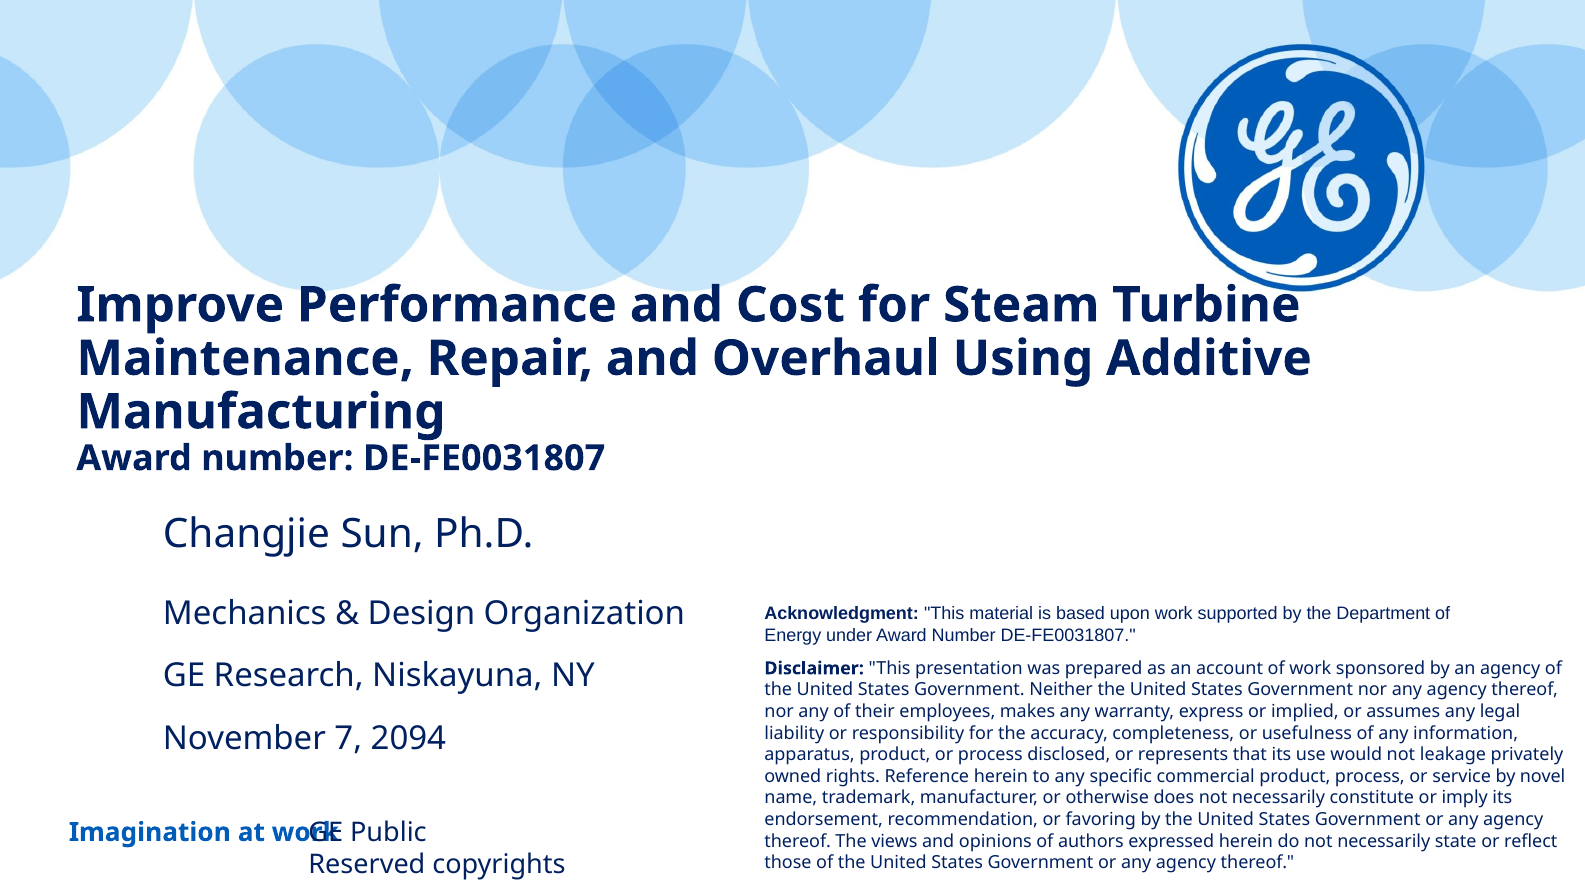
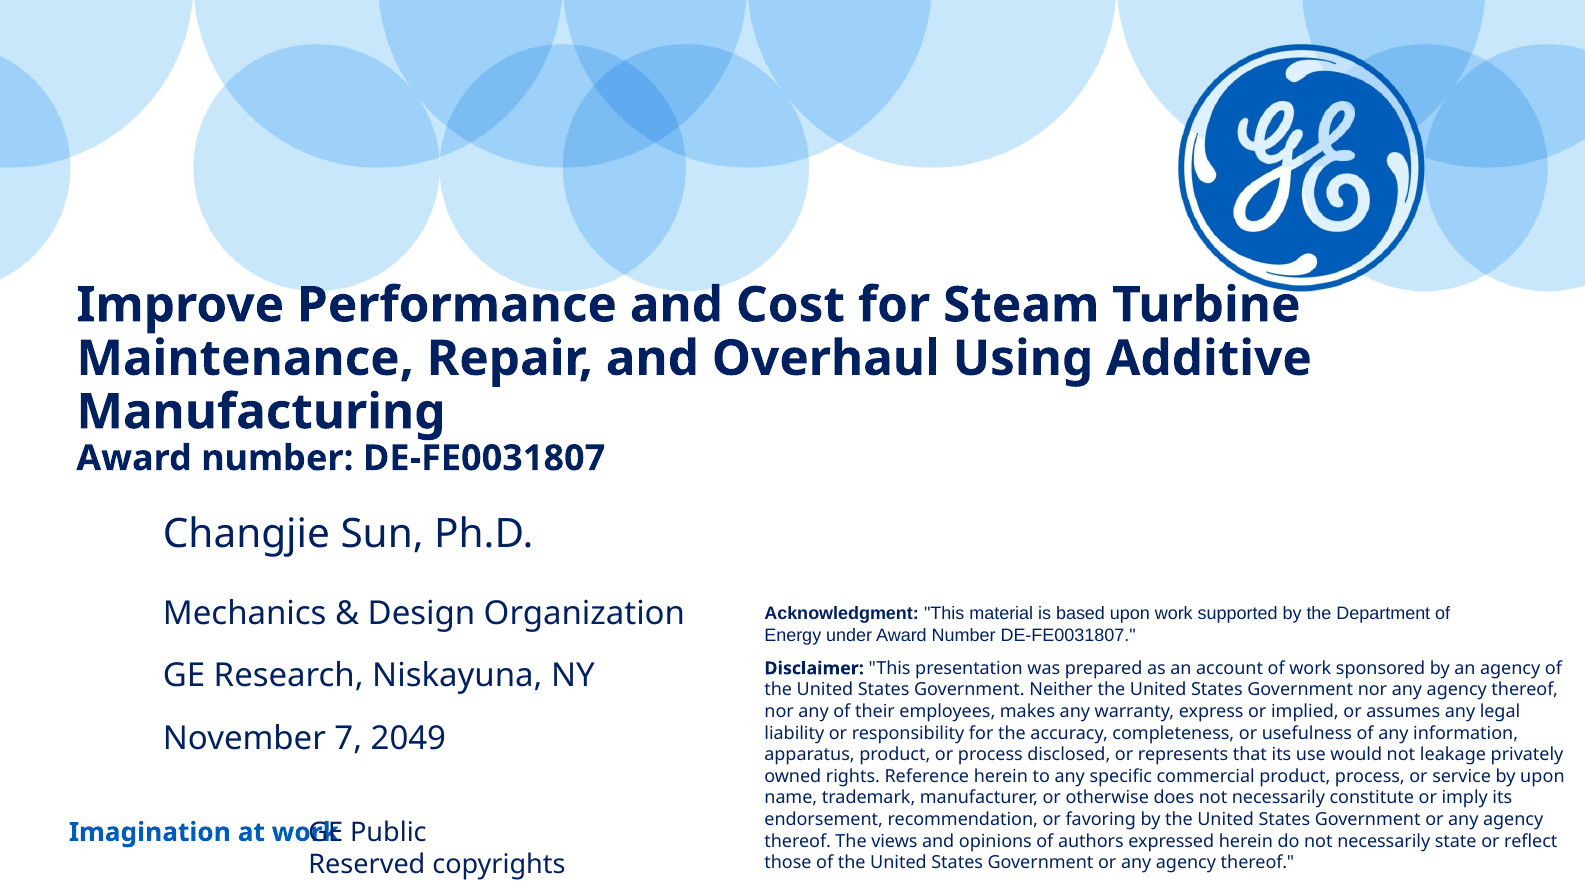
2094: 2094 -> 2049
by novel: novel -> upon
